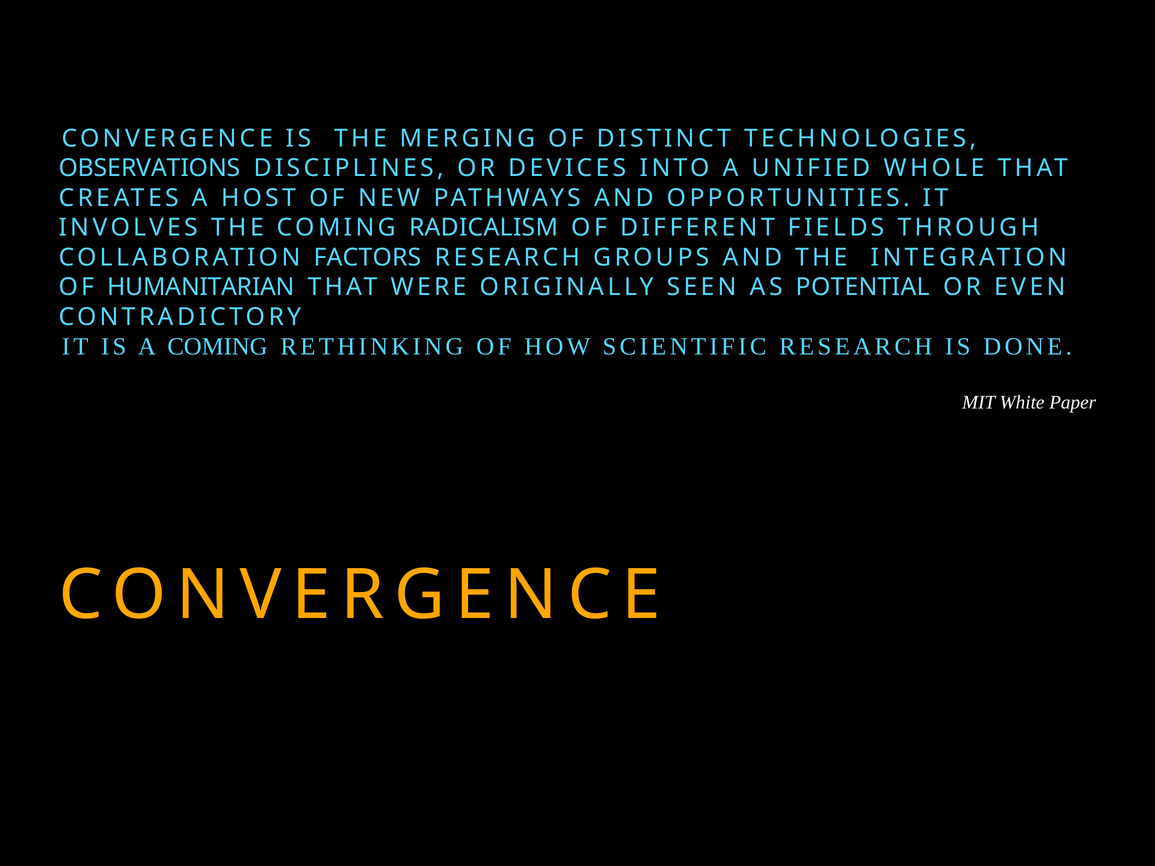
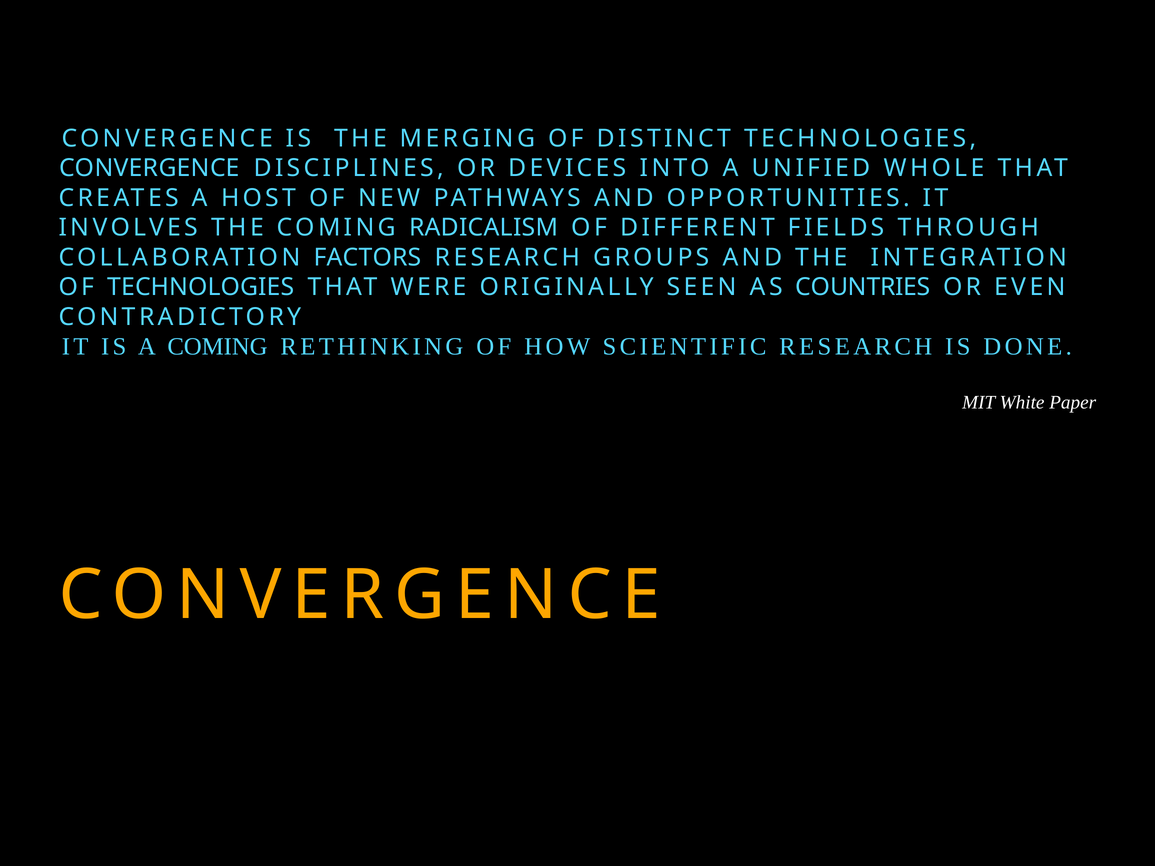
OBSERVATIONS at (150, 168): OBSERVATIONS -> CONVERGENCE
OF HUMANITARIAN: HUMANITARIAN -> TECHNOLOGIES
POTENTIAL: POTENTIAL -> COUNTRIES
